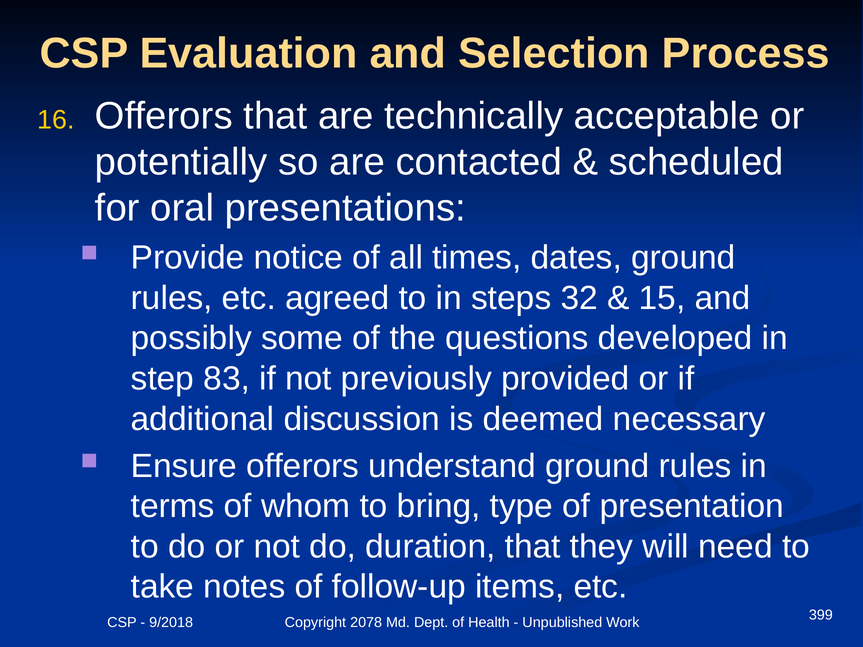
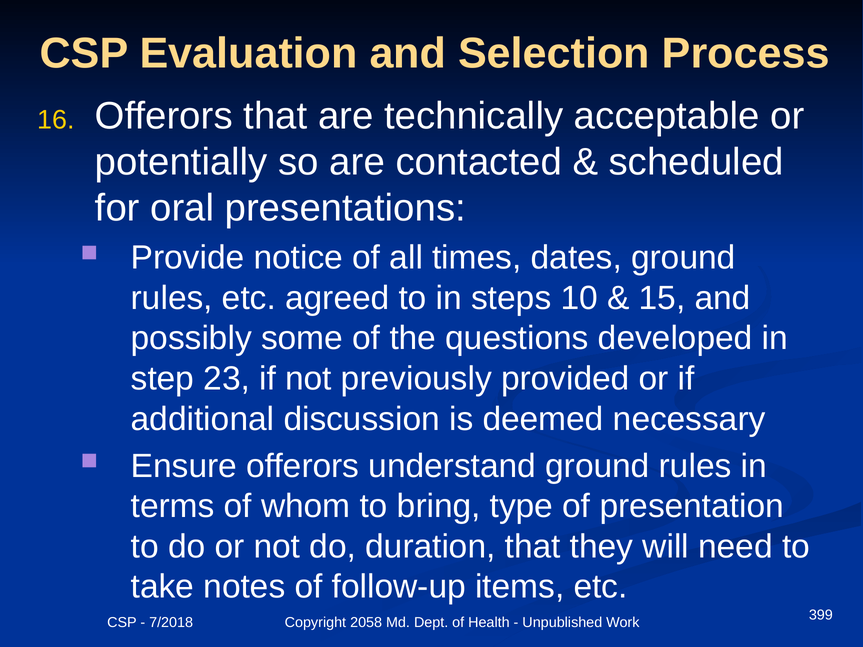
32: 32 -> 10
83: 83 -> 23
9/2018: 9/2018 -> 7/2018
2078: 2078 -> 2058
